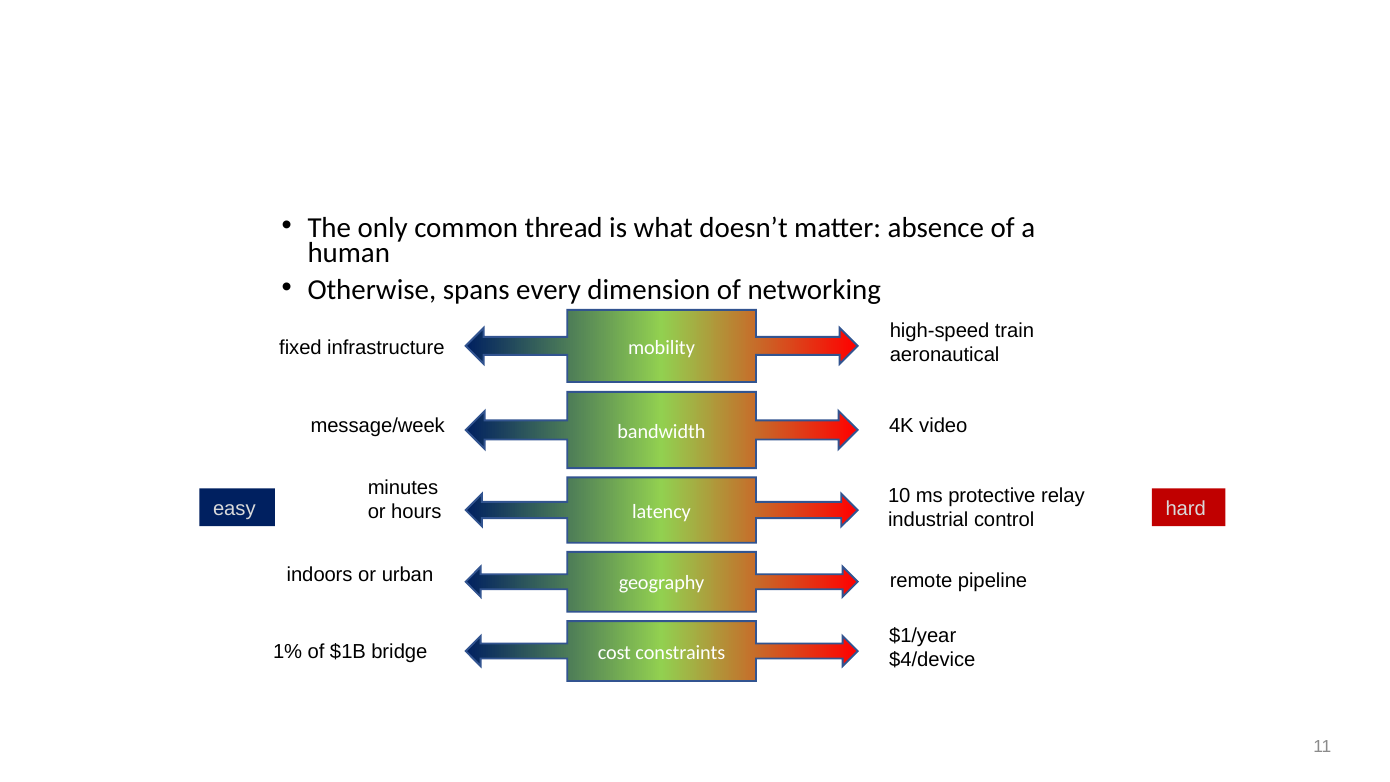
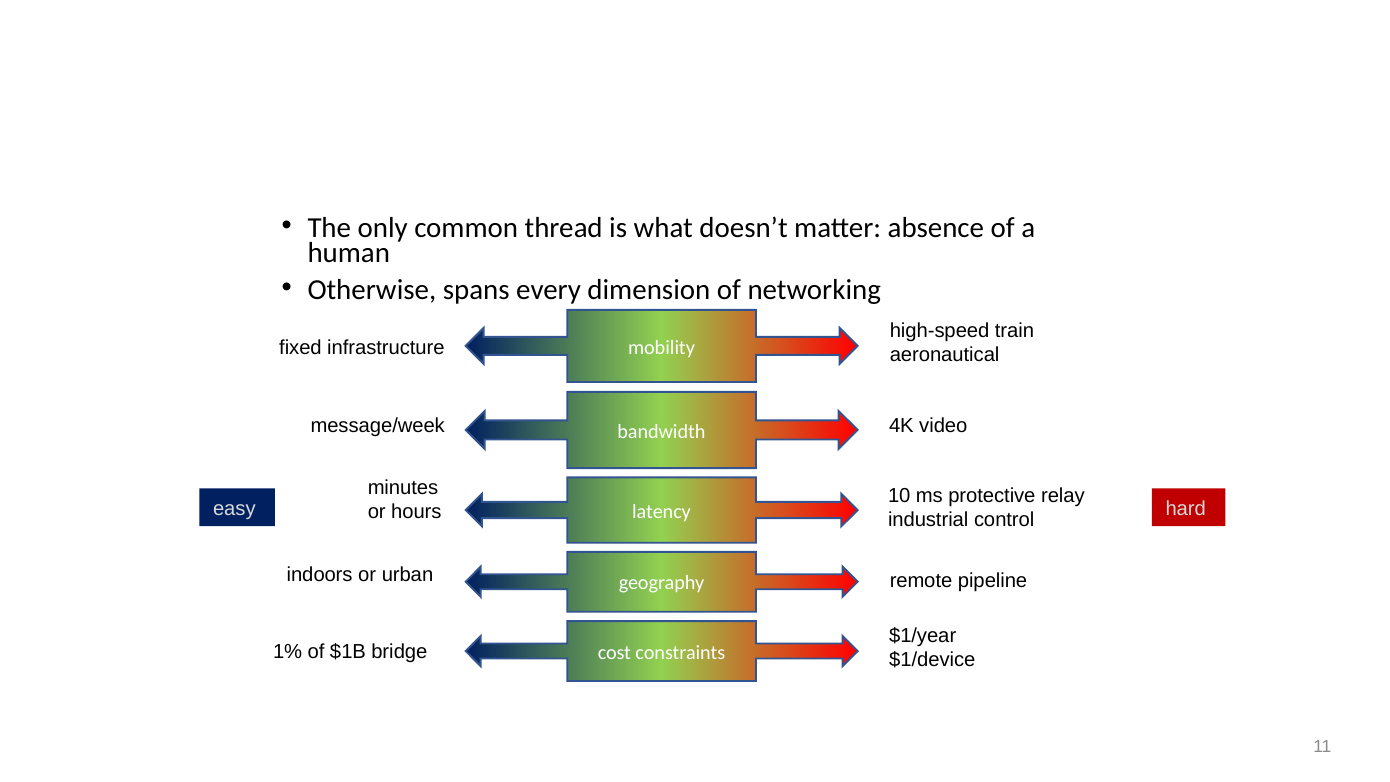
$4/device: $4/device -> $1/device
